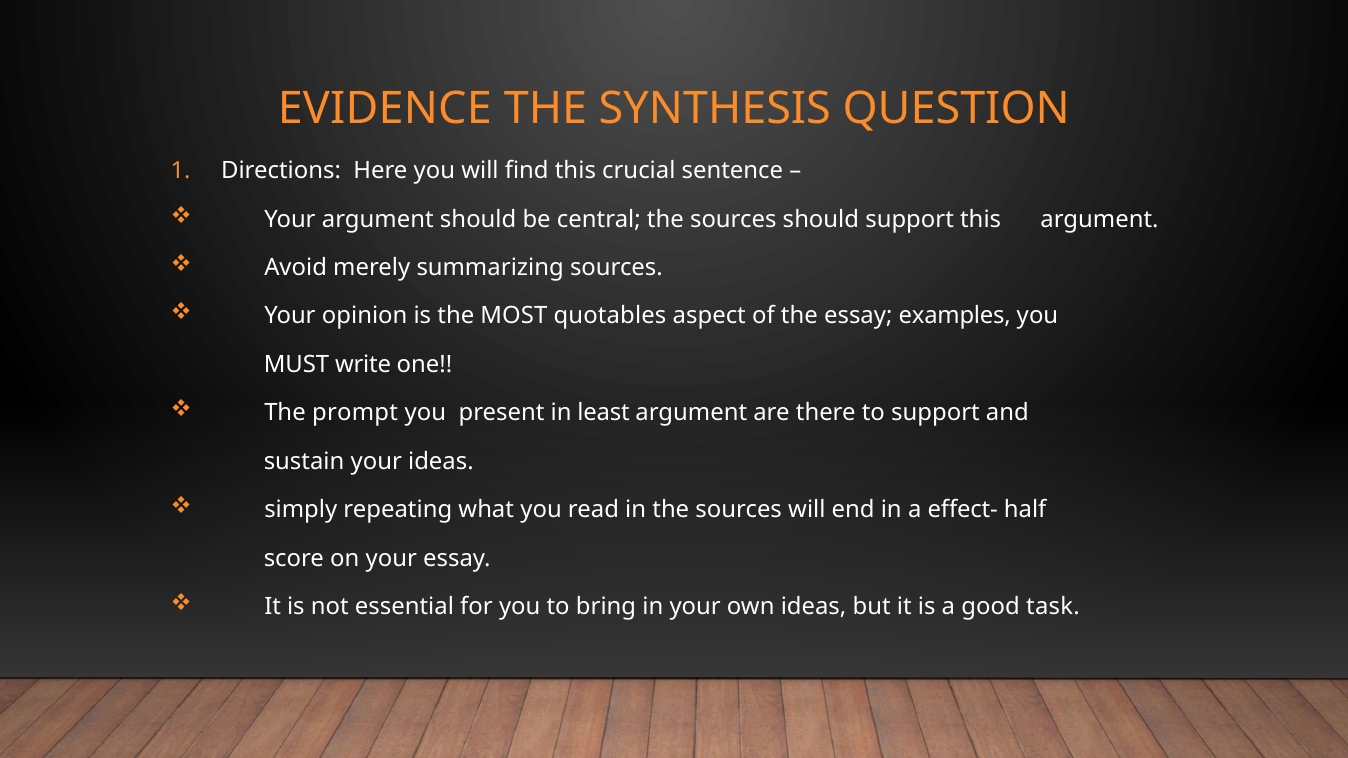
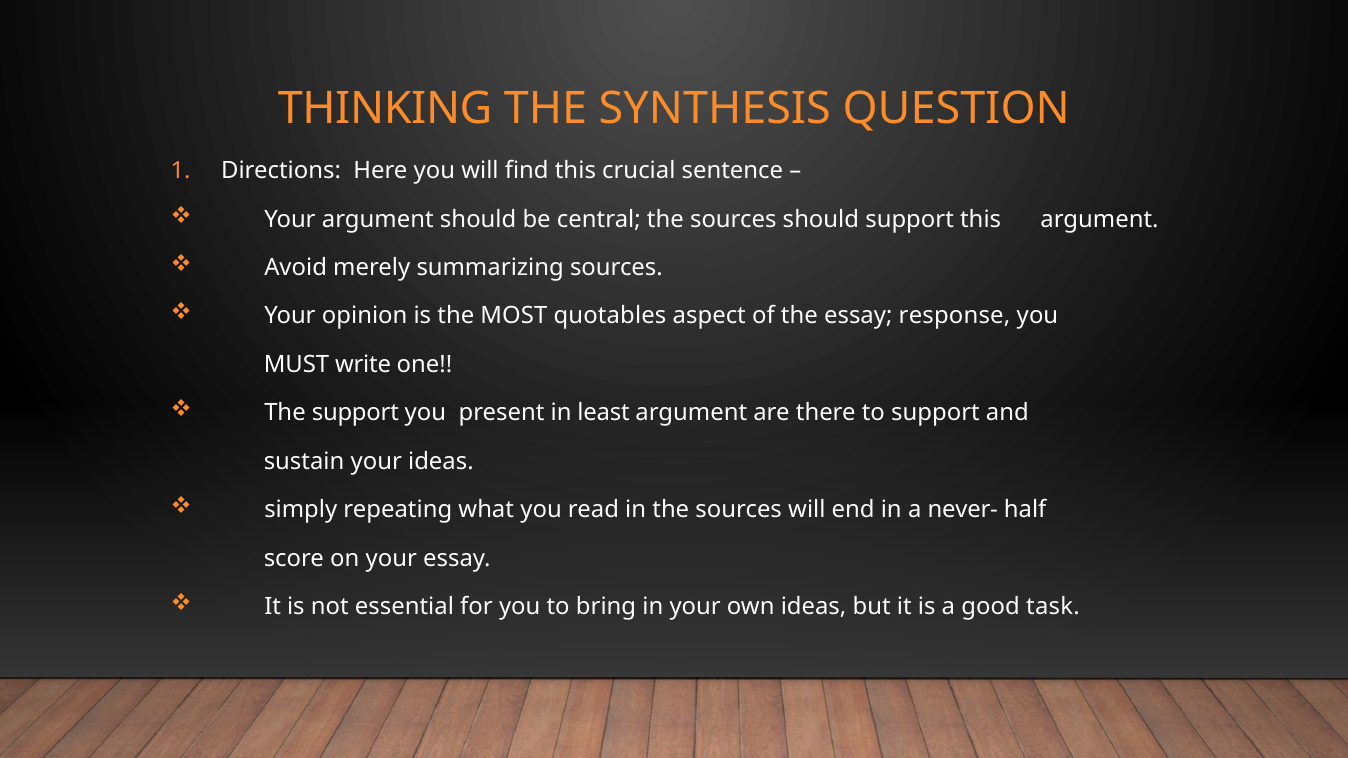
EVIDENCE: EVIDENCE -> THINKING
examples: examples -> response
The prompt: prompt -> support
effect-: effect- -> never-
